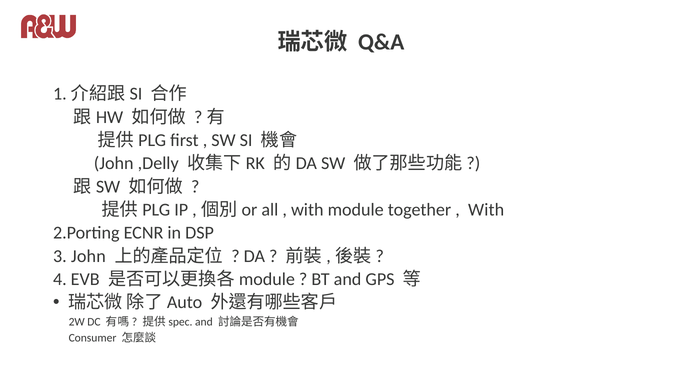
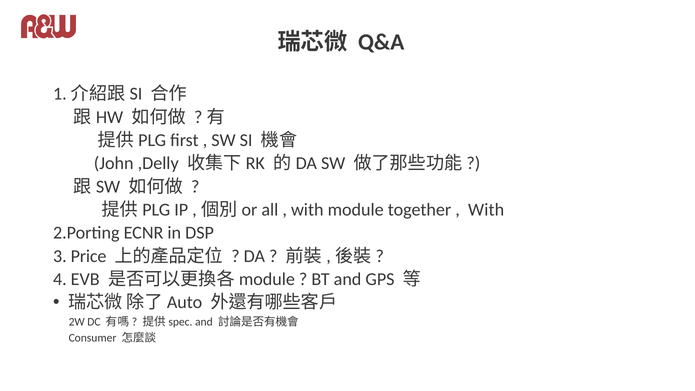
3 John: John -> Price
